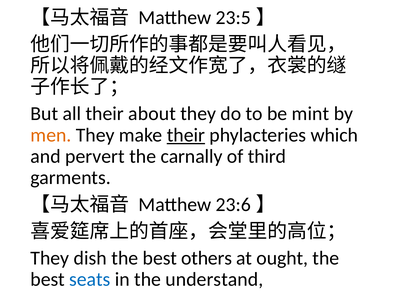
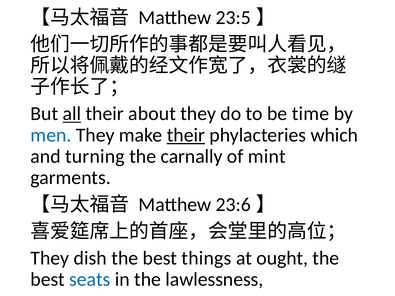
all underline: none -> present
mint: mint -> time
men colour: orange -> blue
pervert: pervert -> turning
third: third -> mint
others: others -> things
understand: understand -> lawlessness
